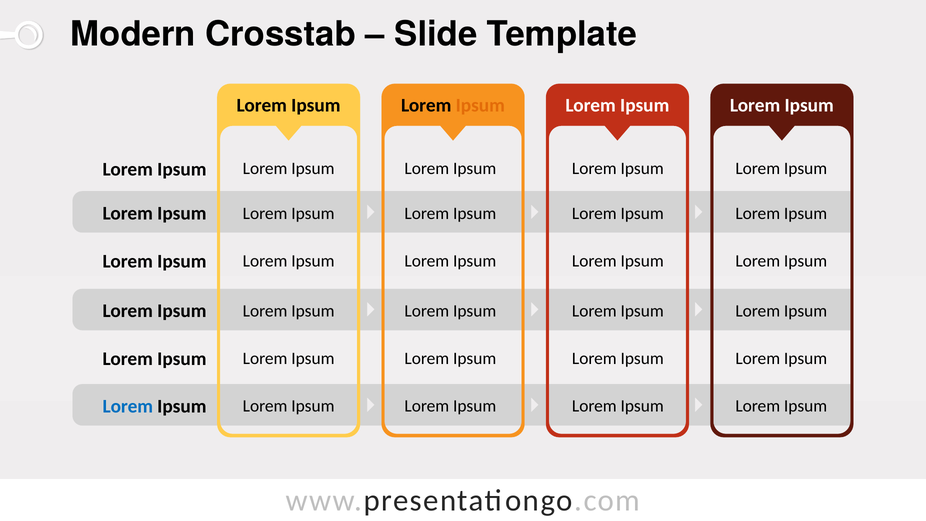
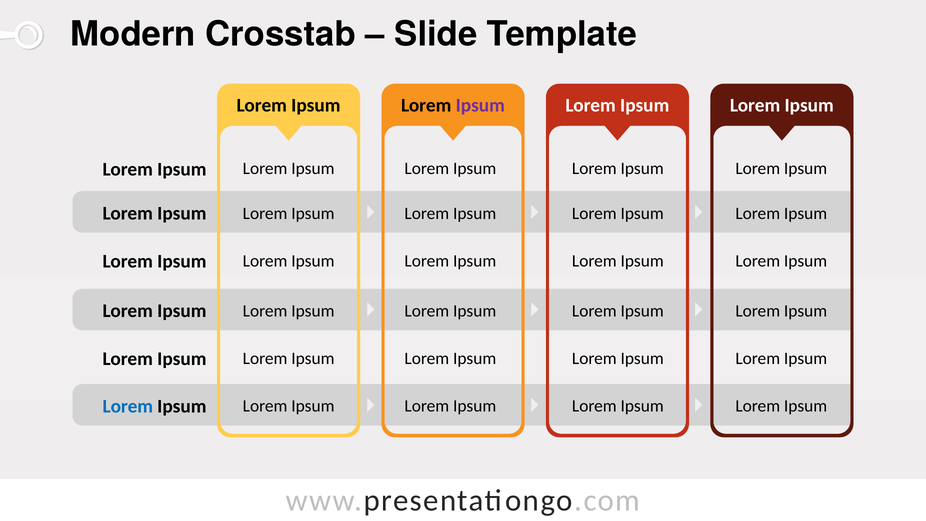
Ipsum at (480, 106) colour: orange -> purple
